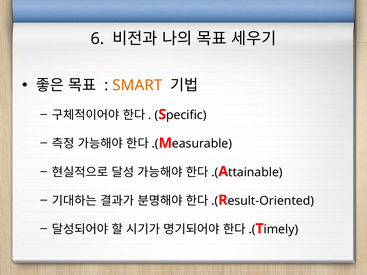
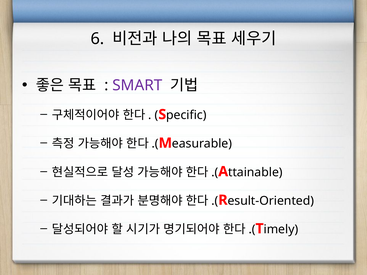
SMART colour: orange -> purple
